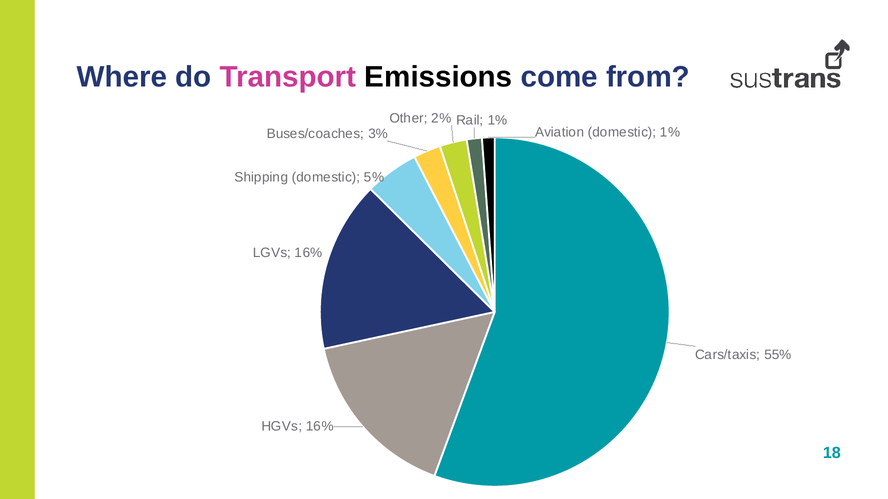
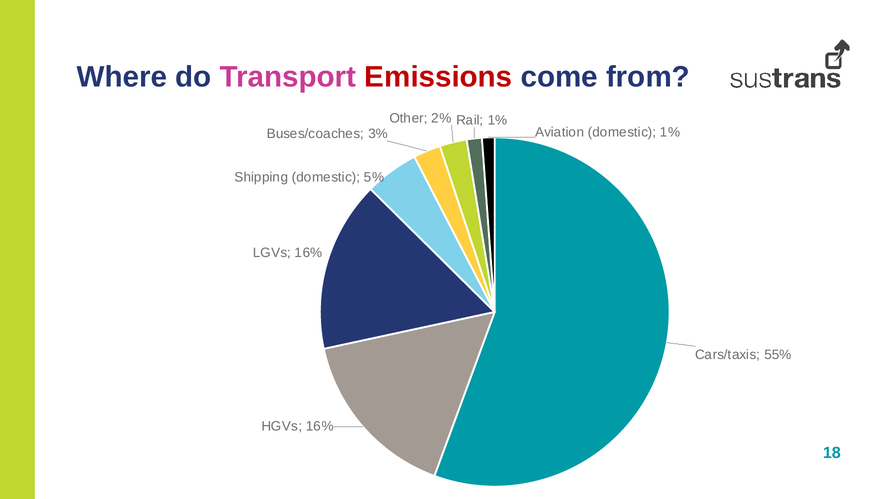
Emissions colour: black -> red
